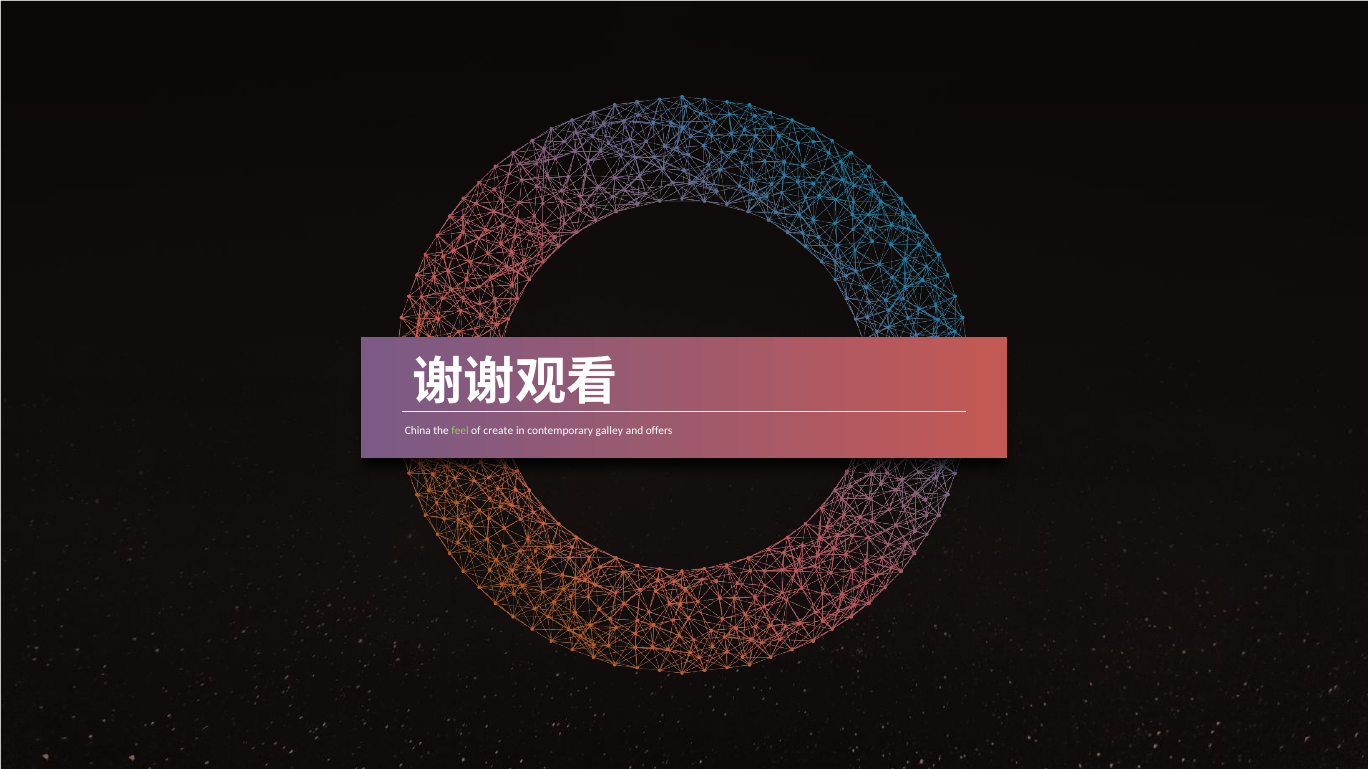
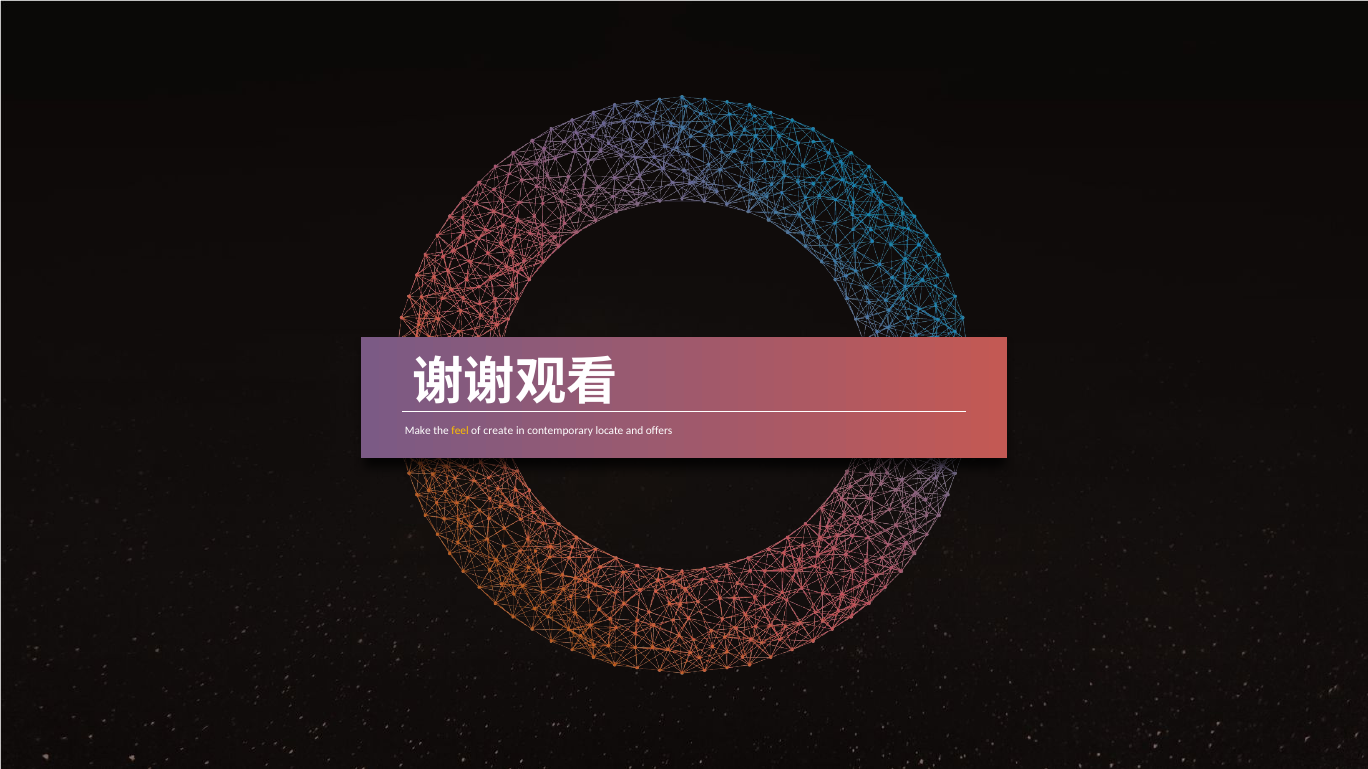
China: China -> Make
feel colour: light green -> yellow
galley: galley -> locate
